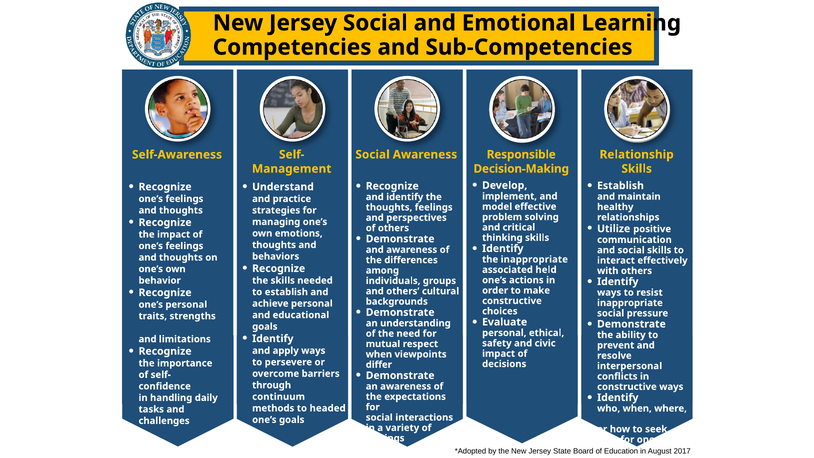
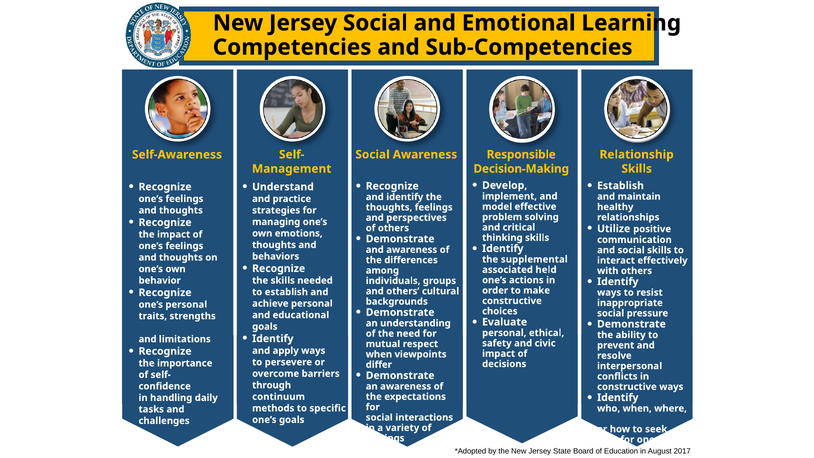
the inappropriate: inappropriate -> supplemental
headed: headed -> specific
